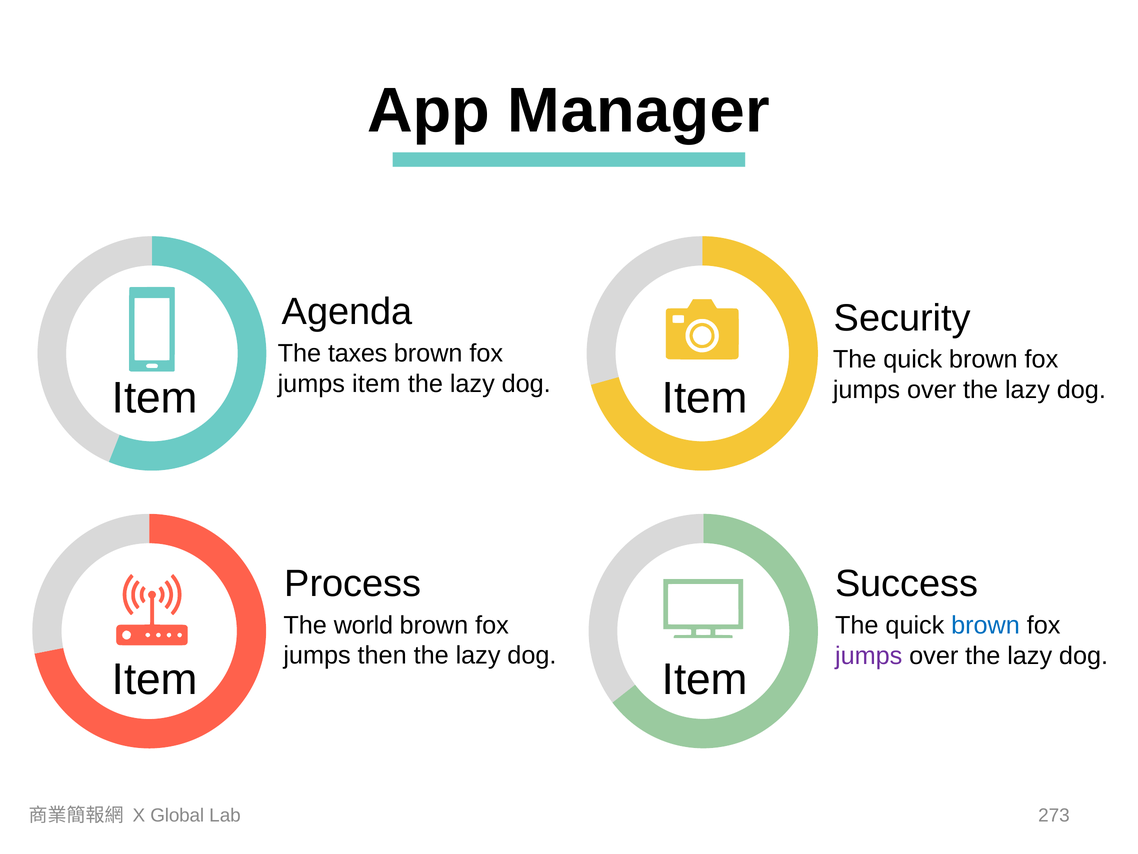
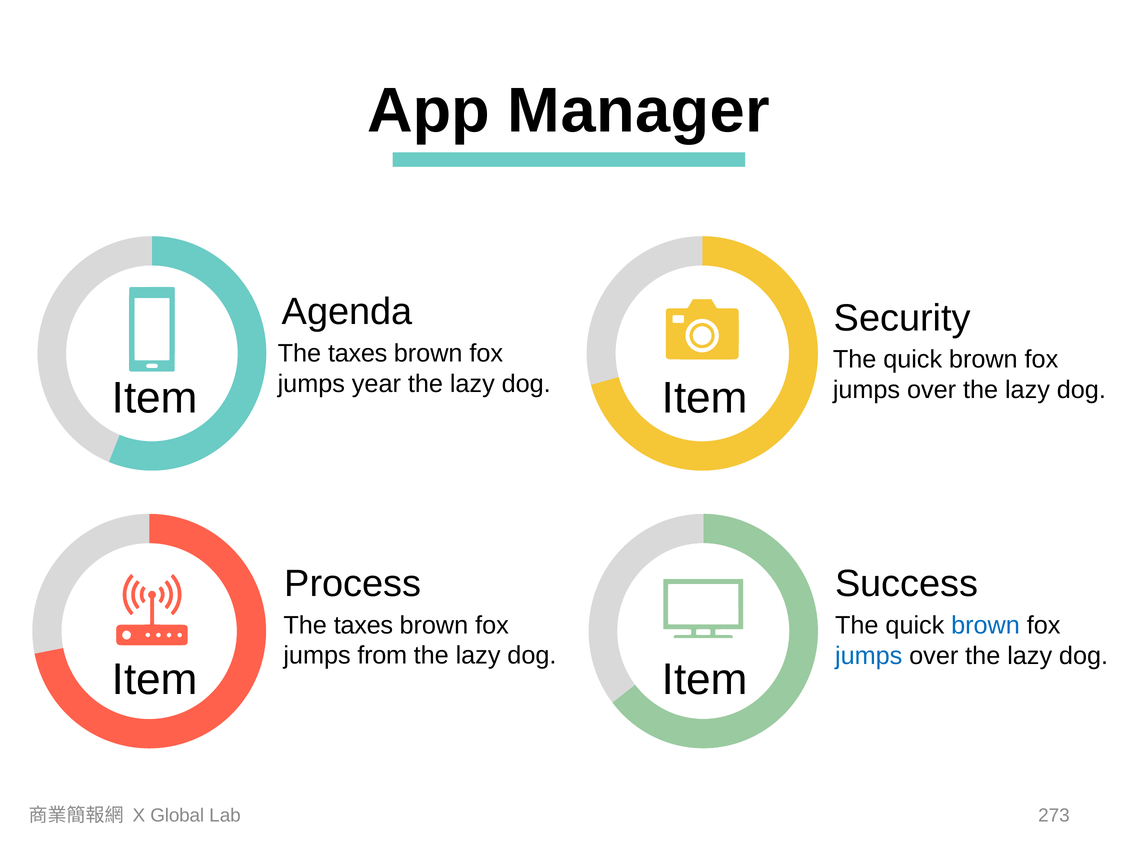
jumps item: item -> year
world at (363, 625): world -> taxes
then: then -> from
jumps at (869, 655) colour: purple -> blue
